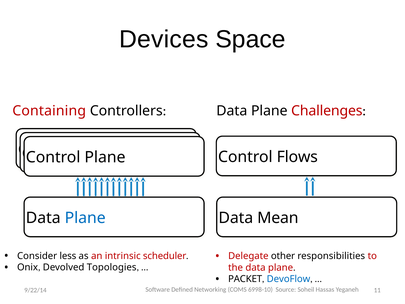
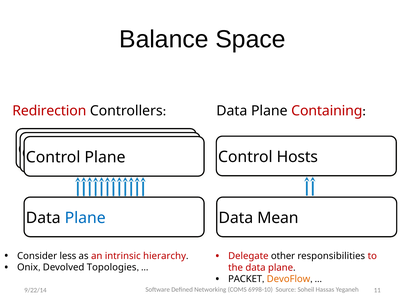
Devices: Devices -> Balance
Containing: Containing -> Redirection
Challenges: Challenges -> Containing
Flows: Flows -> Hosts
scheduler: scheduler -> hierarchy
DevoFlow colour: blue -> orange
